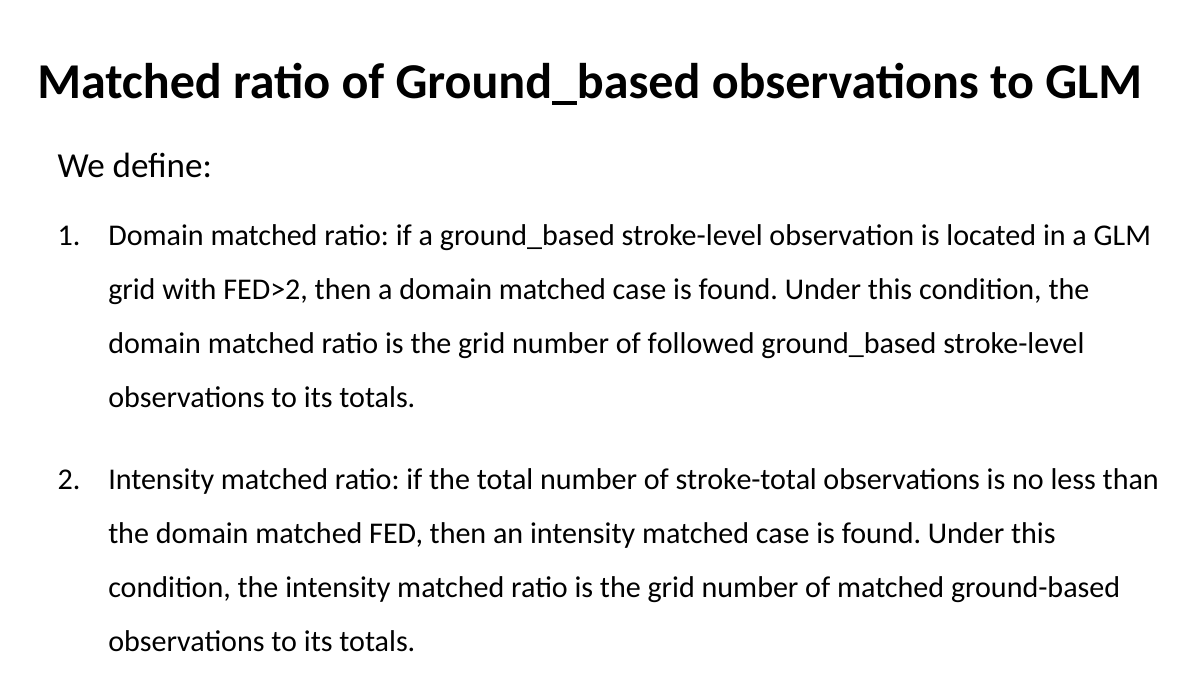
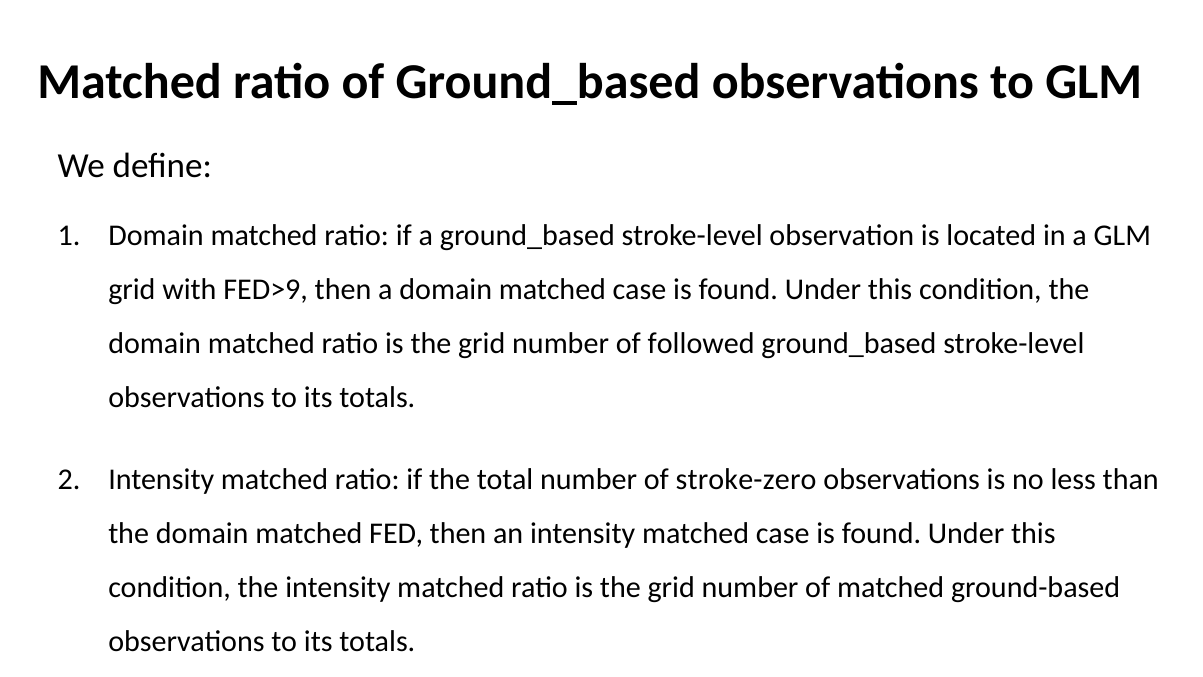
FED>2: FED>2 -> FED>9
stroke-total: stroke-total -> stroke-zero
